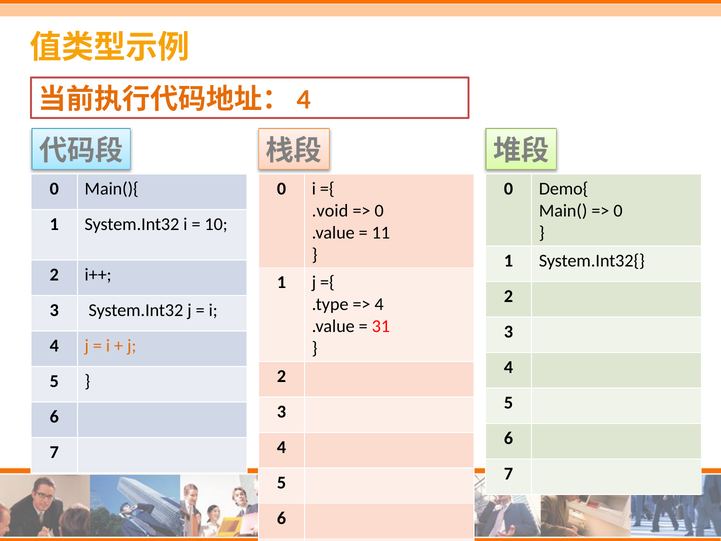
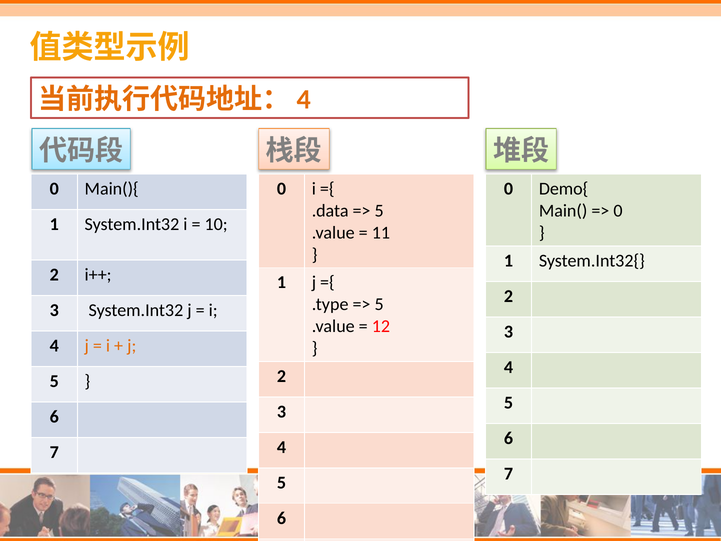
.void: .void -> .data
0 at (379, 211): 0 -> 5
4 at (379, 304): 4 -> 5
31: 31 -> 12
